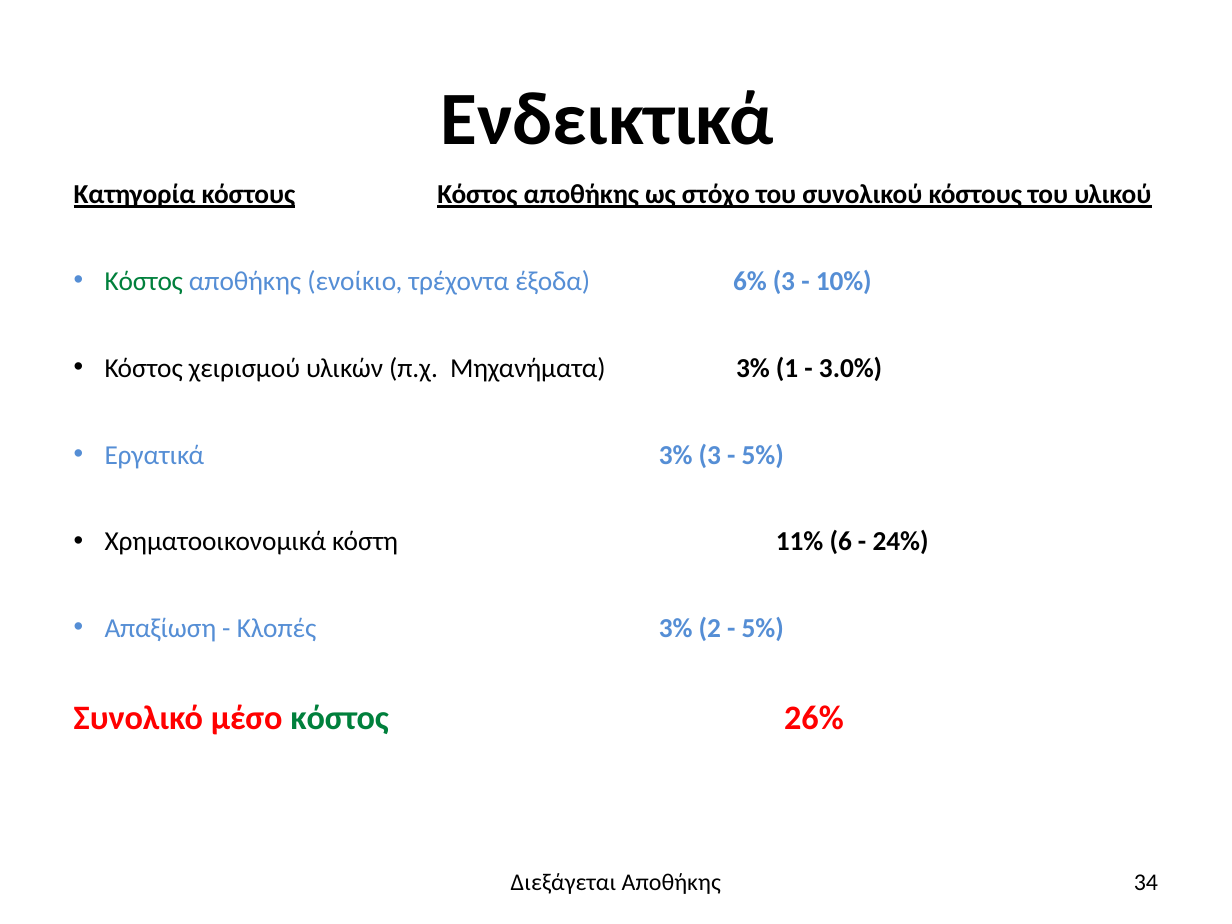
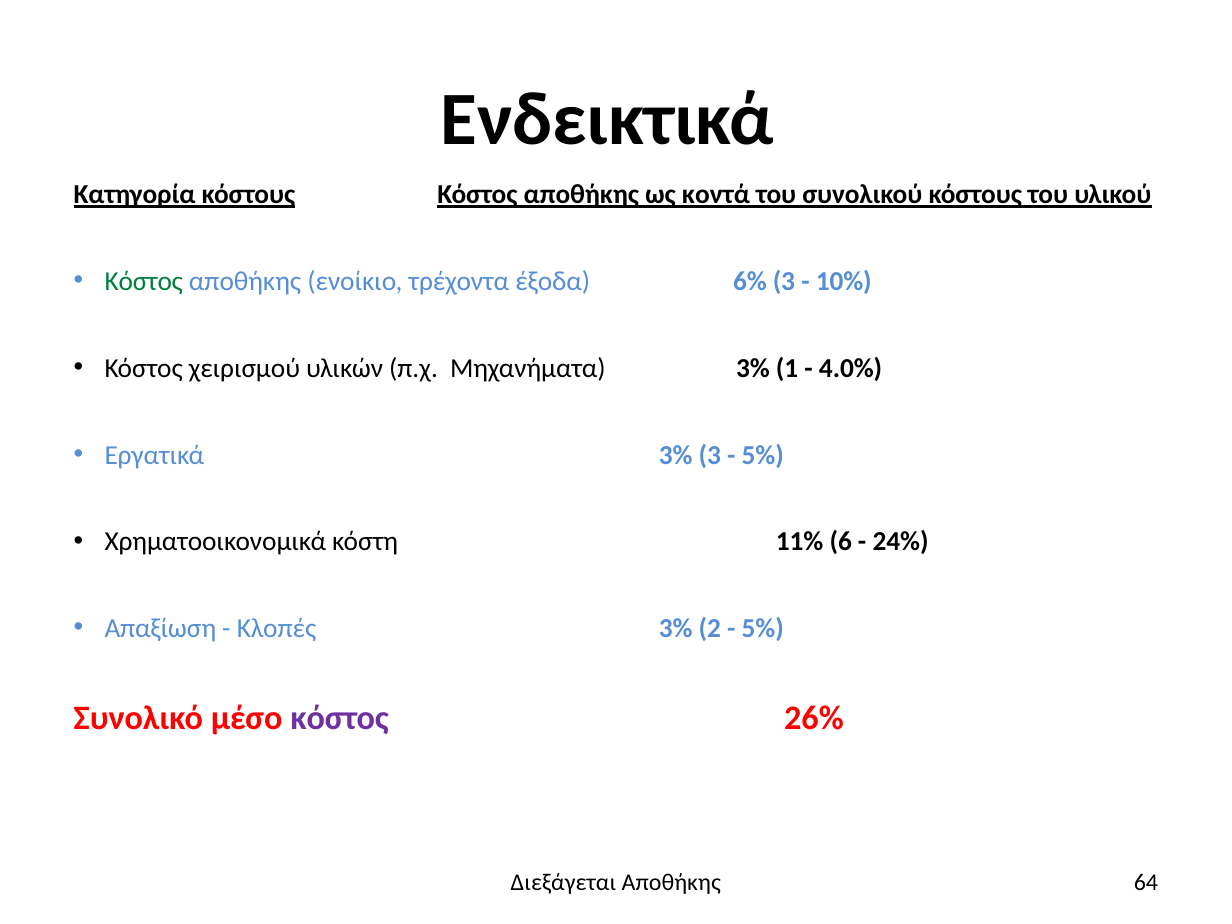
στόχο: στόχο -> κοντά
3.0%: 3.0% -> 4.0%
κόστος at (340, 718) colour: green -> purple
34: 34 -> 64
